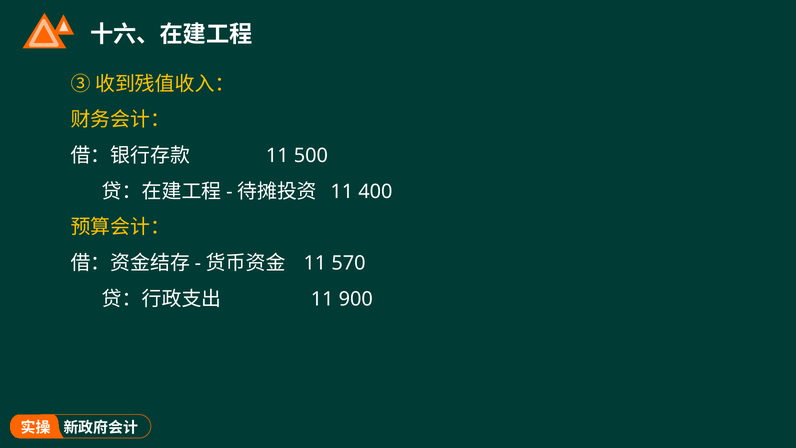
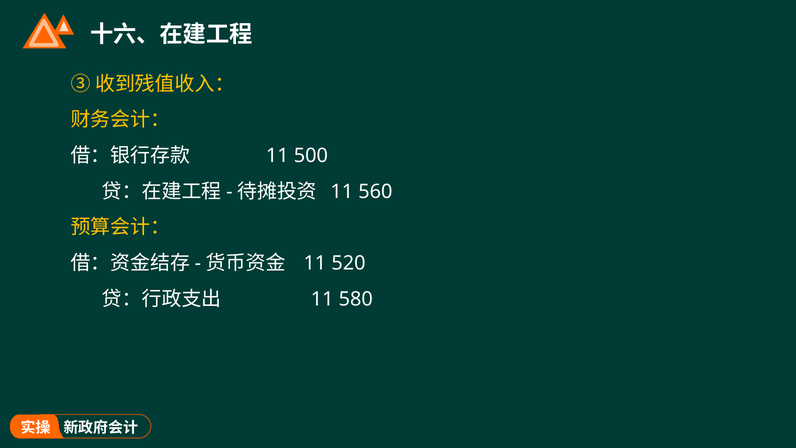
400: 400 -> 560
570: 570 -> 520
900: 900 -> 580
